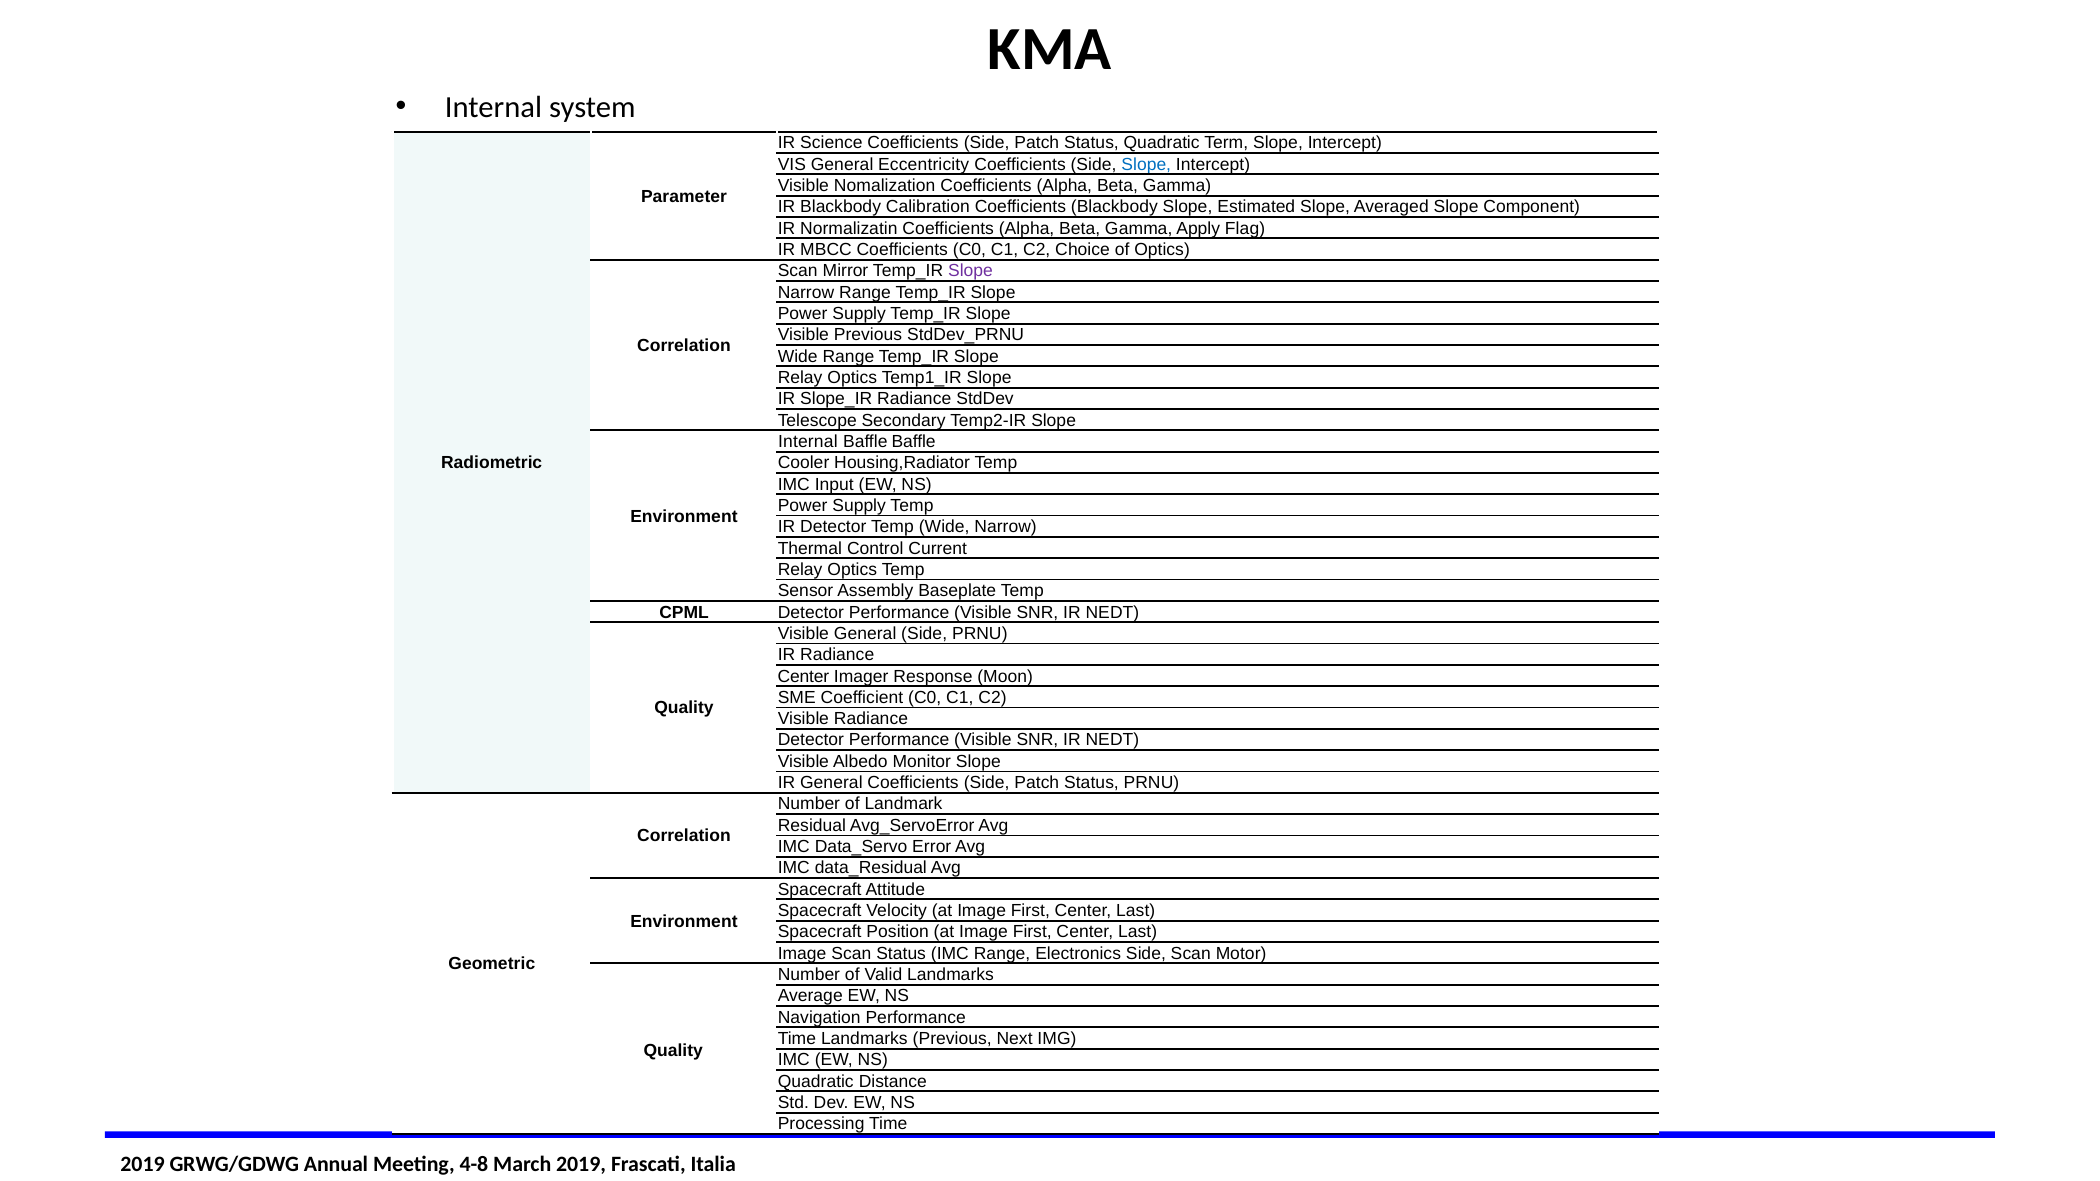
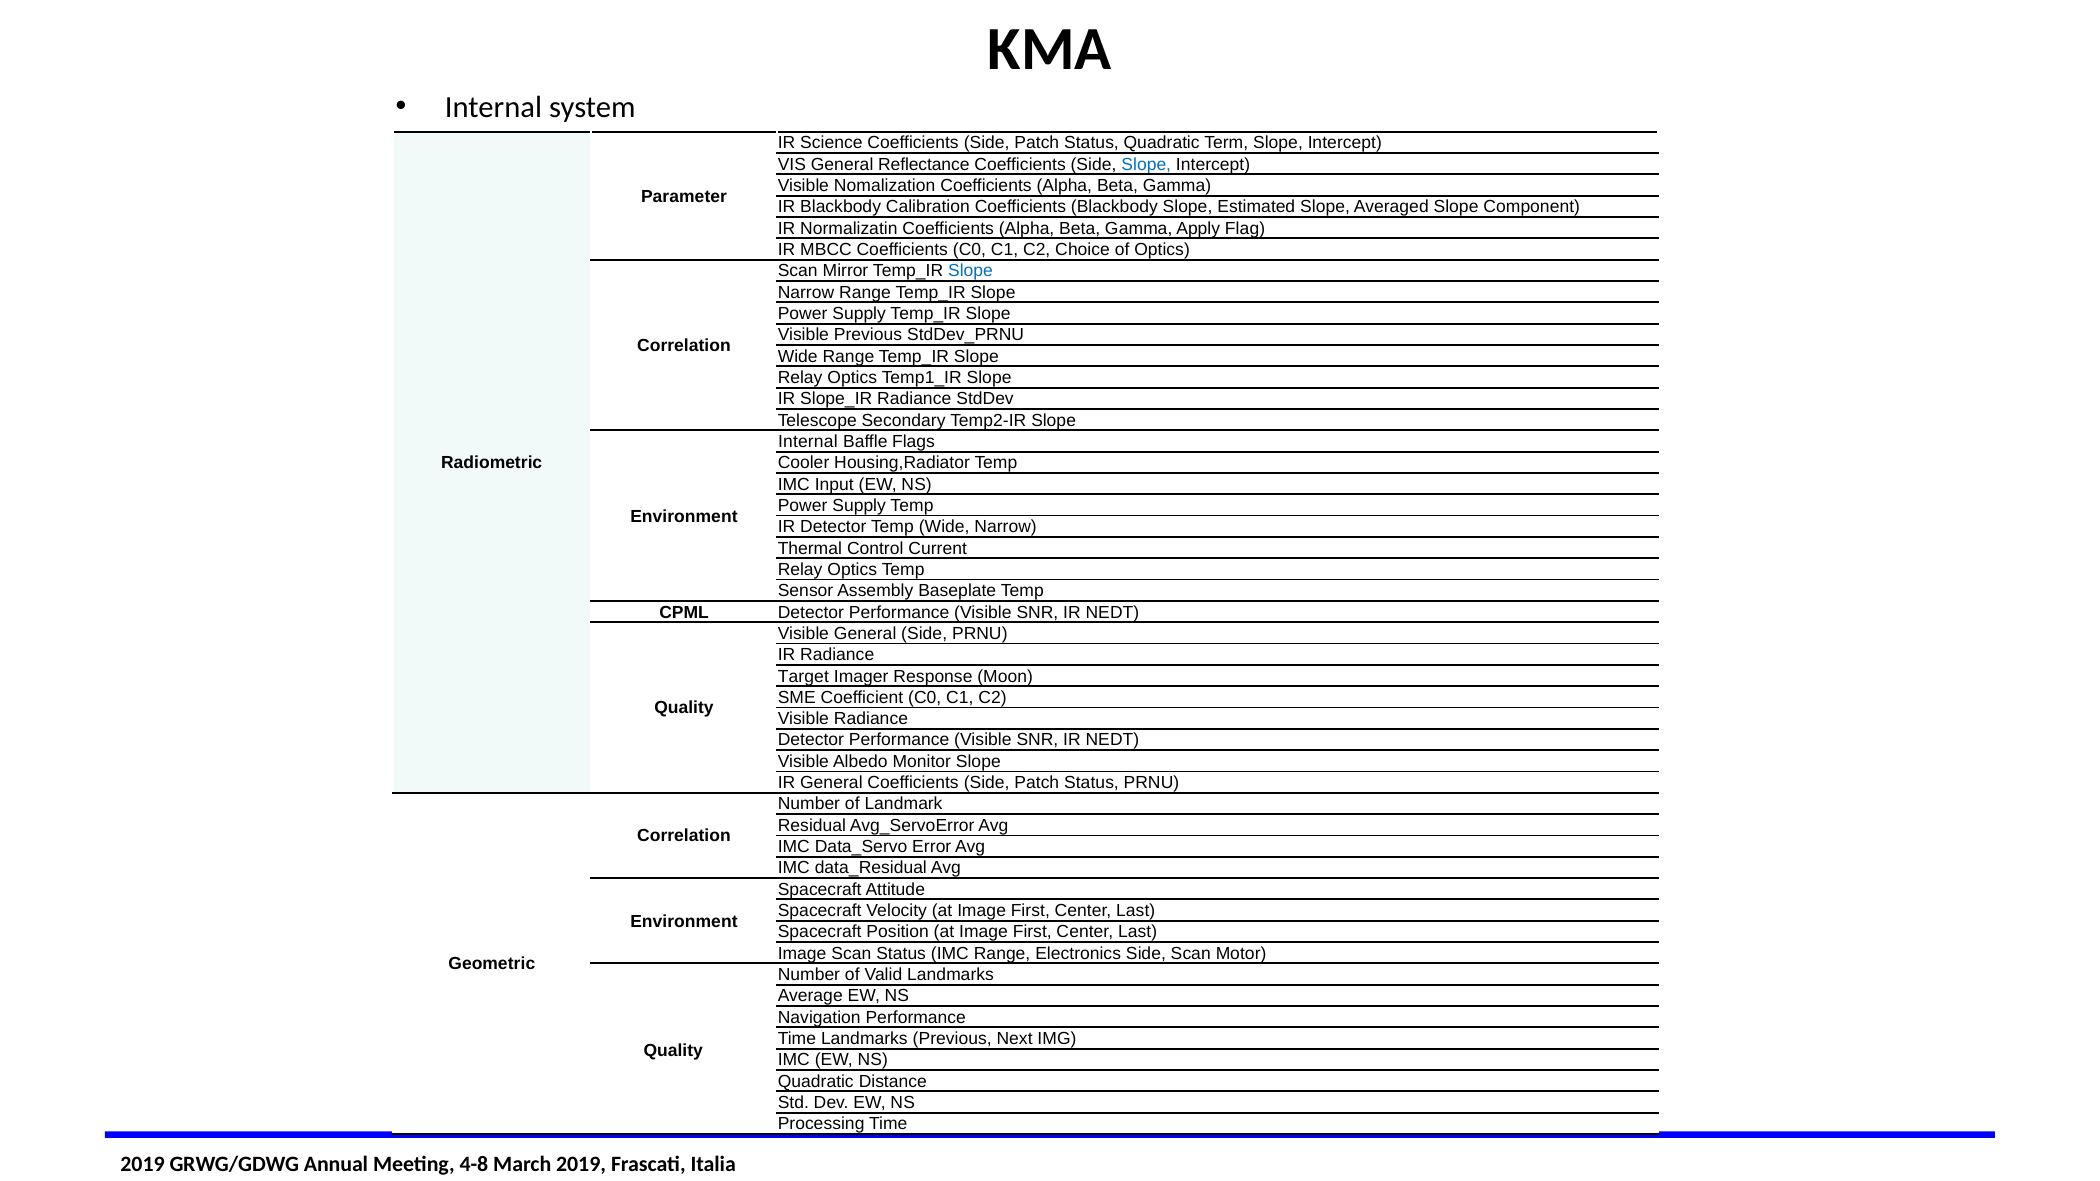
Eccentricity: Eccentricity -> Reflectance
Slope at (971, 271) colour: purple -> blue
Baffle Baffle: Baffle -> Flags
Center at (803, 676): Center -> Target
